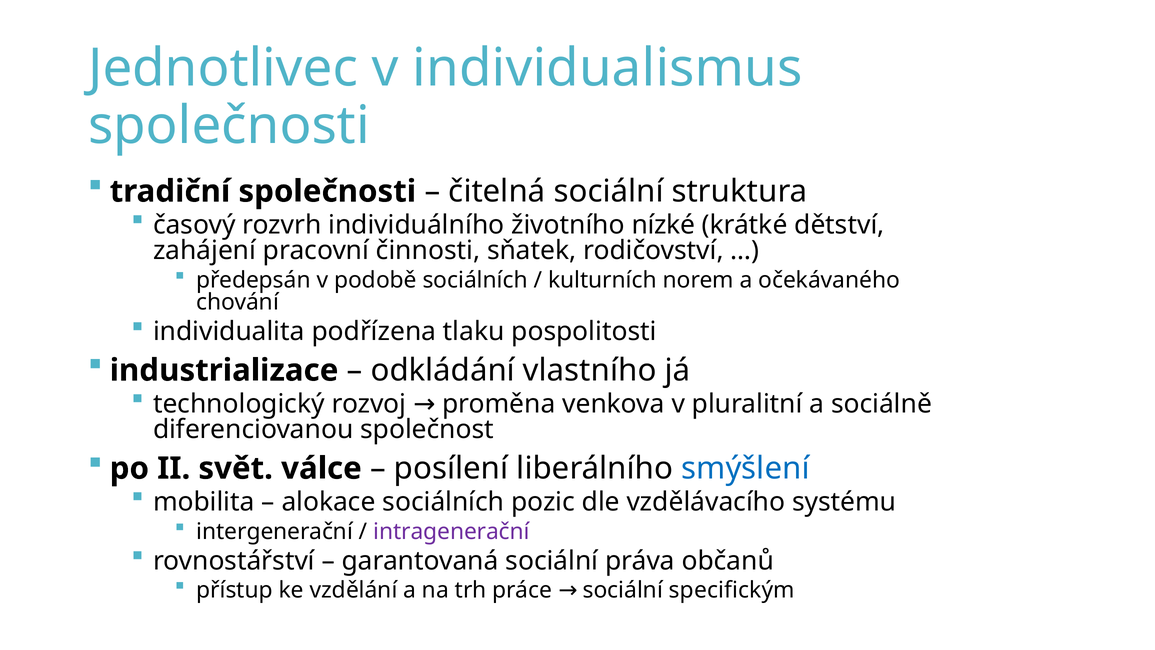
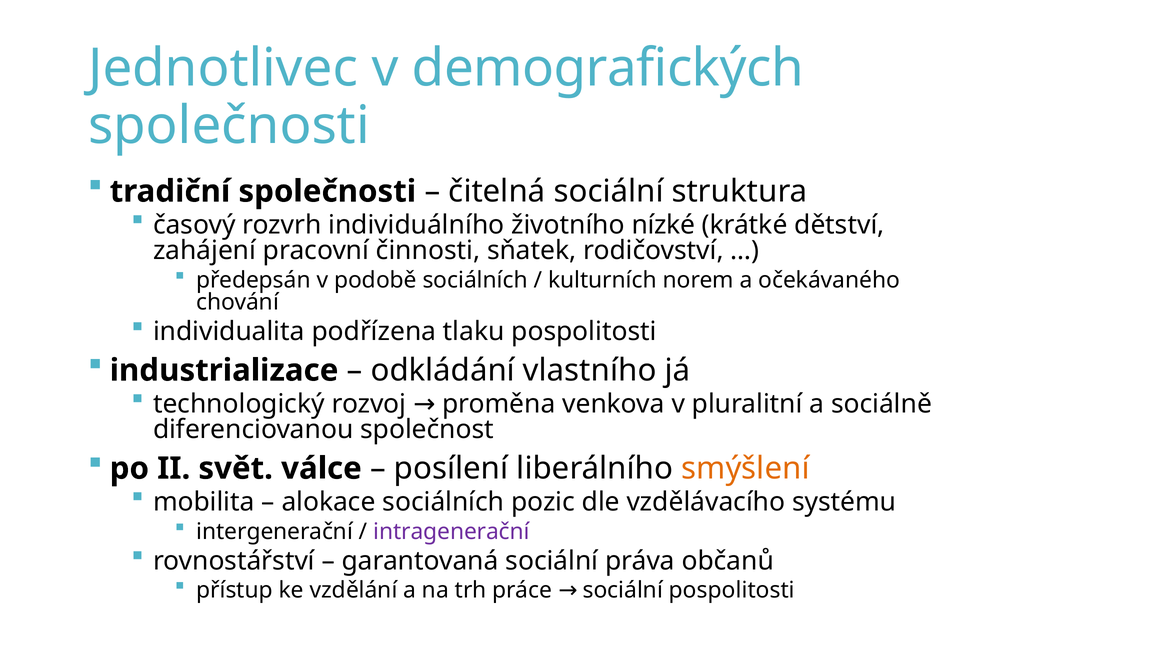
individualismus: individualismus -> demografických
smýšlení colour: blue -> orange
sociální specifickým: specifickým -> pospolitosti
